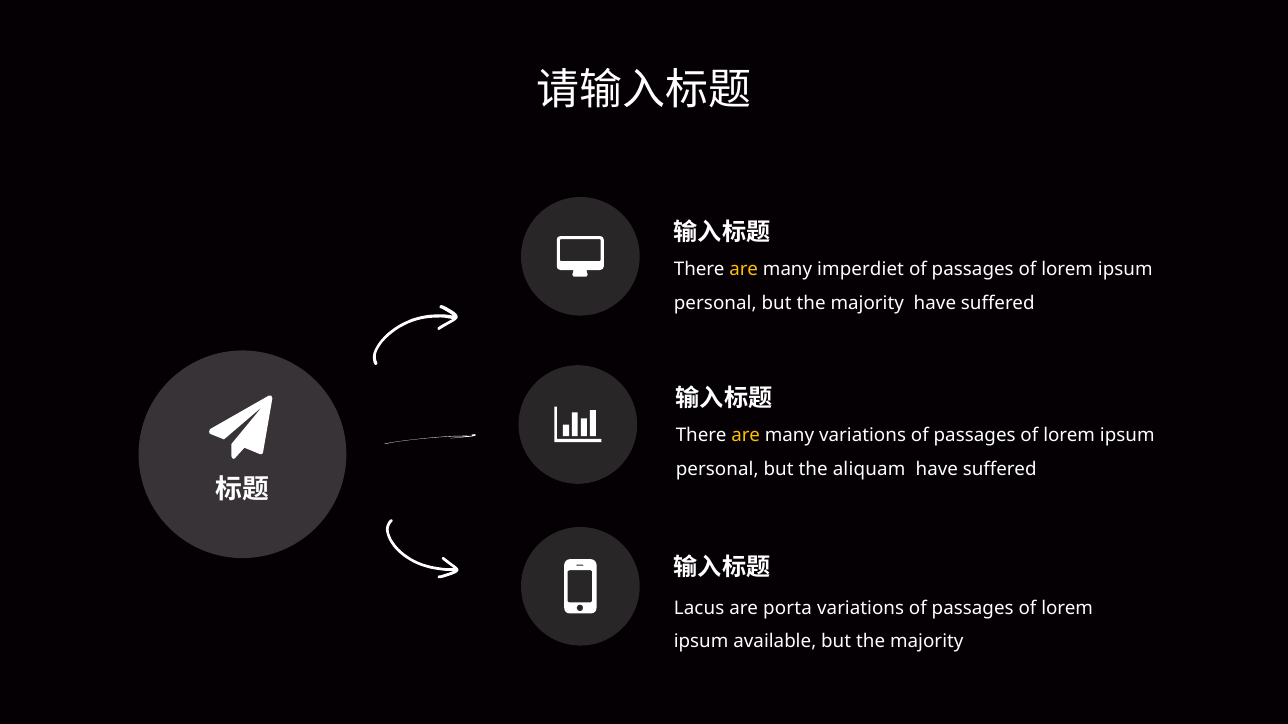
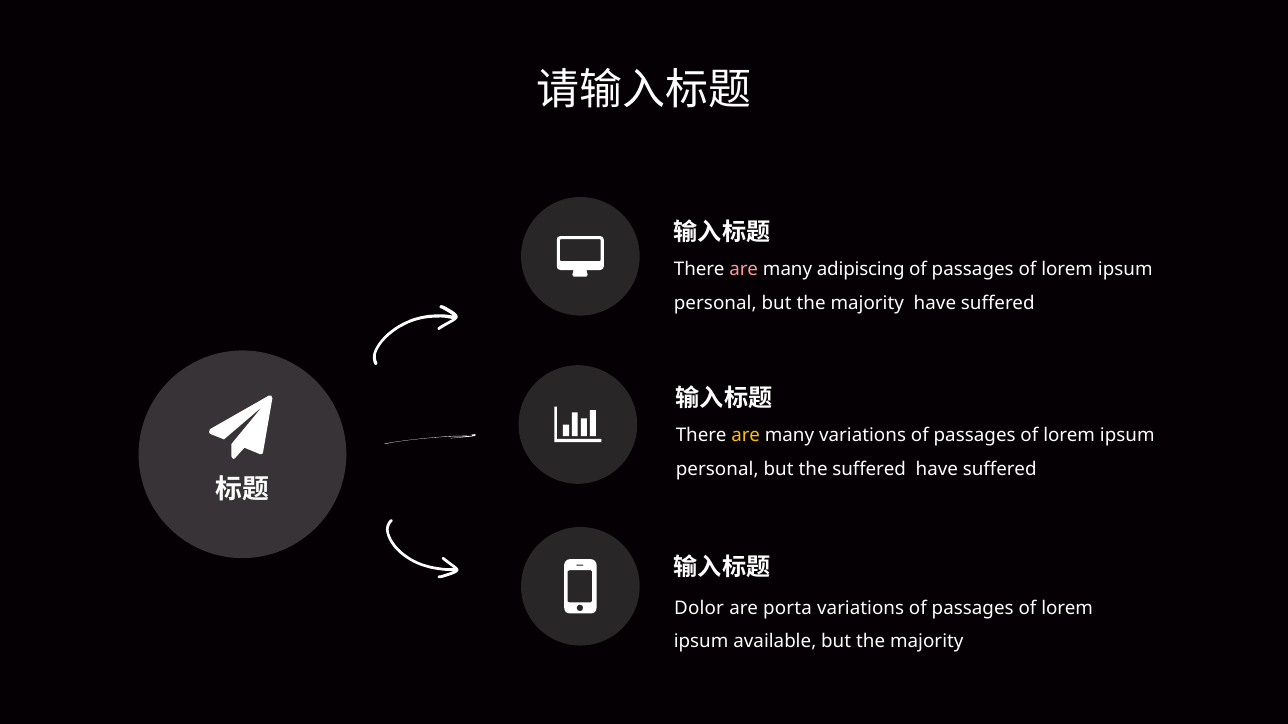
are at (744, 269) colour: yellow -> pink
imperdiet: imperdiet -> adipiscing
the aliquam: aliquam -> suffered
Lacus: Lacus -> Dolor
